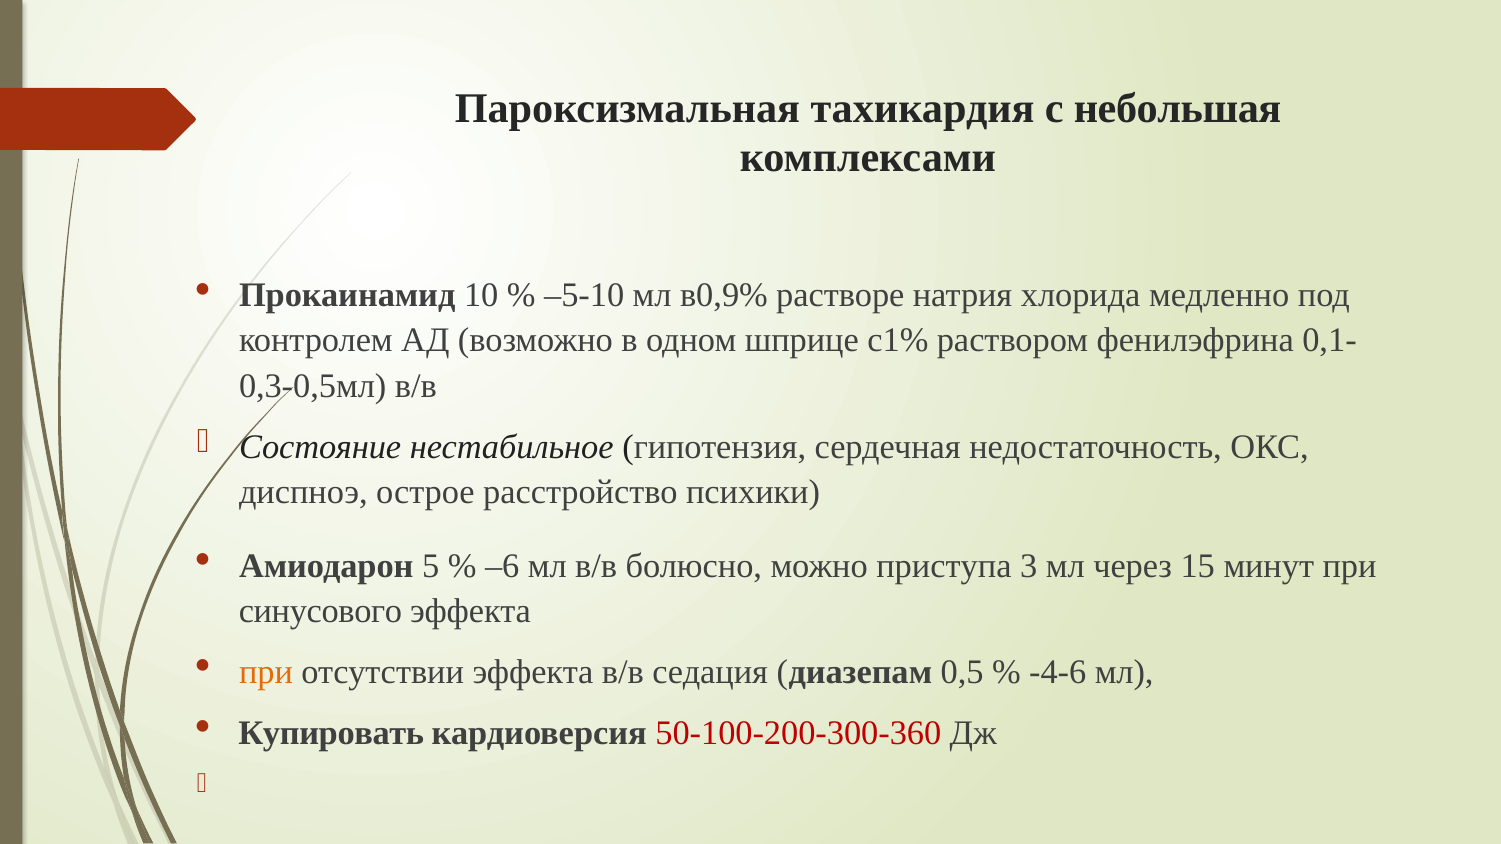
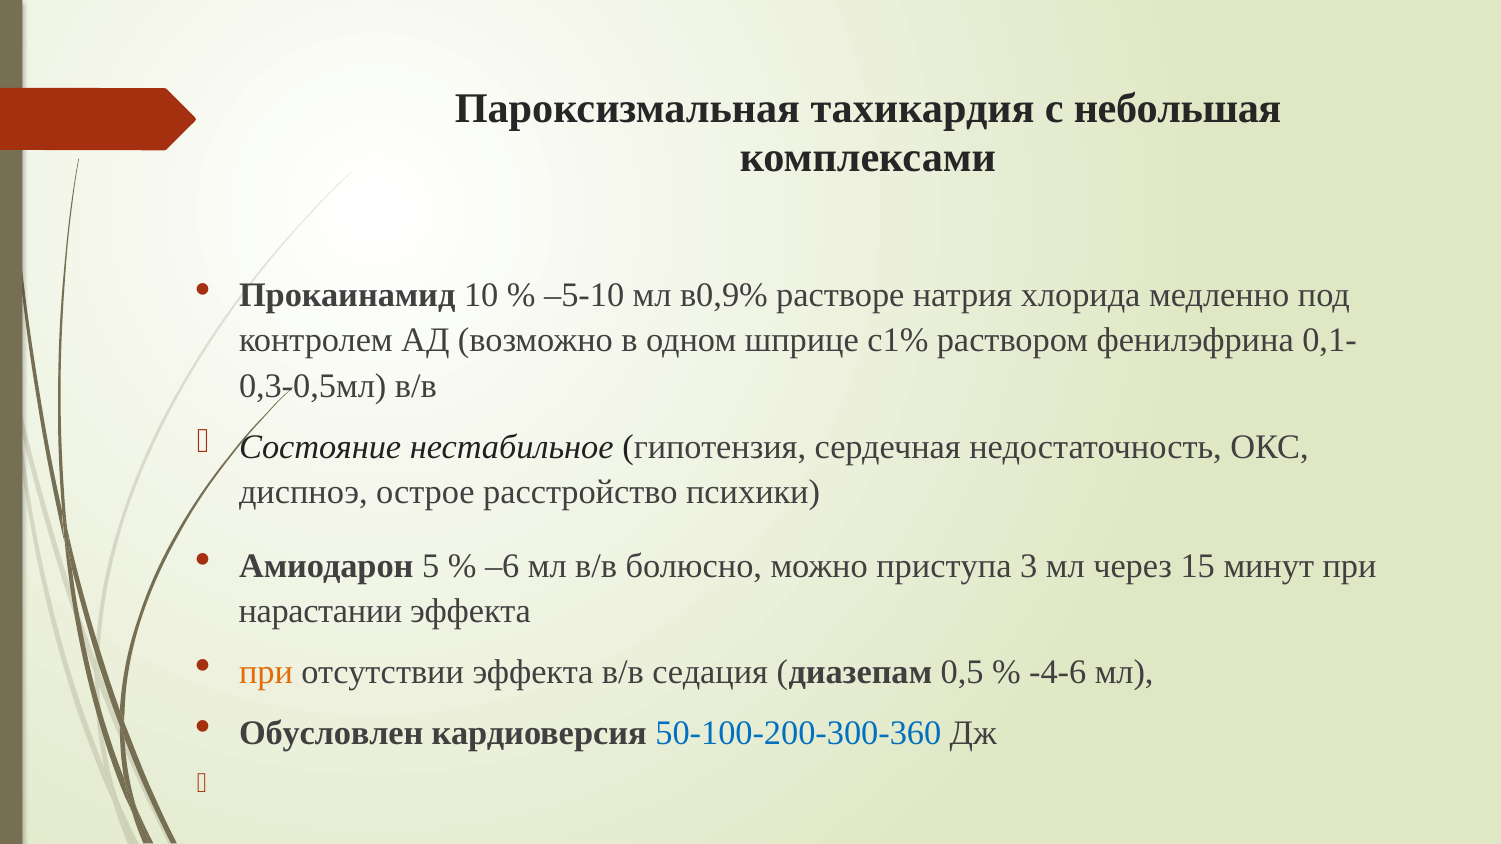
синусового: синусового -> нарастании
Купировать: Купировать -> Обусловлен
50-100-200-300-360 colour: red -> blue
